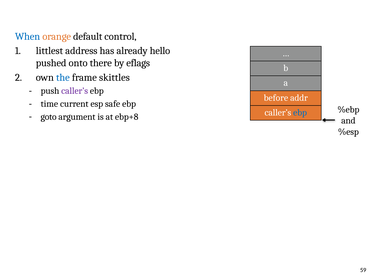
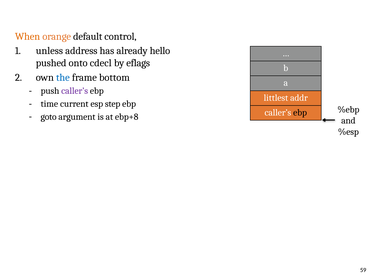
When colour: blue -> orange
littlest: littlest -> unless
there: there -> cdecl
skittles: skittles -> bottom
before: before -> littlest
safe: safe -> step
ebp at (300, 113) colour: blue -> black
